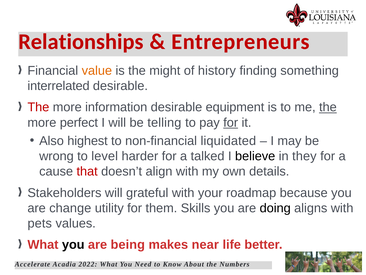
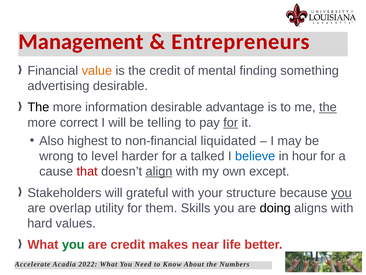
Relationships: Relationships -> Management
the might: might -> credit
history: history -> mental
interrelated: interrelated -> advertising
The at (38, 107) colour: red -> black
equipment: equipment -> advantage
perfect: perfect -> correct
believe colour: black -> blue
they: they -> hour
align underline: none -> present
details: details -> except
roadmap: roadmap -> structure
you at (341, 192) underline: none -> present
change: change -> overlap
pets: pets -> hard
you at (73, 244) colour: black -> green
are being: being -> credit
